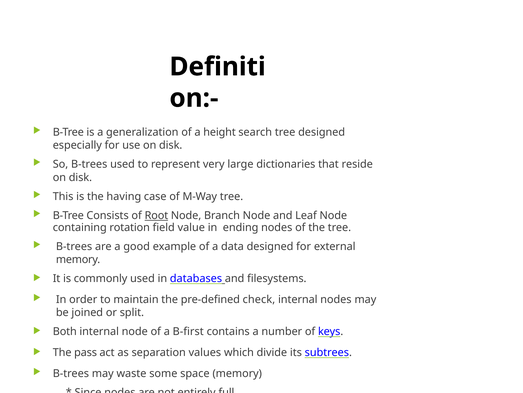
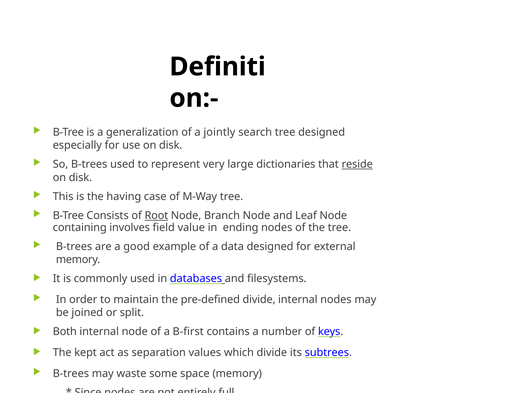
height: height -> jointly
reside underline: none -> present
rotation: rotation -> involves
pre-defined check: check -> divide
pass: pass -> kept
